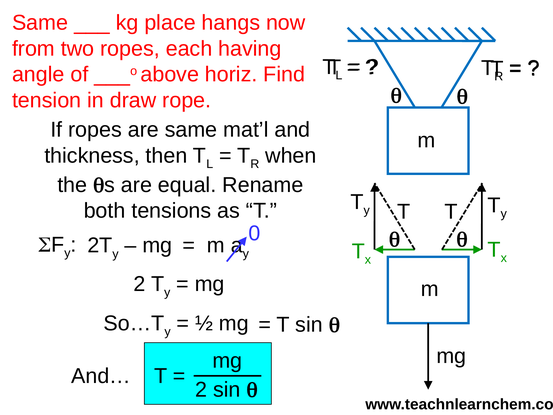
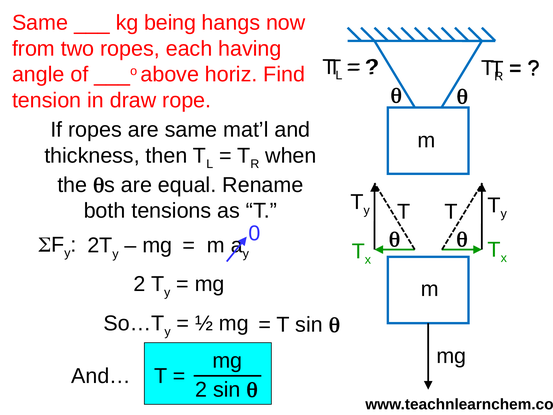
place: place -> being
